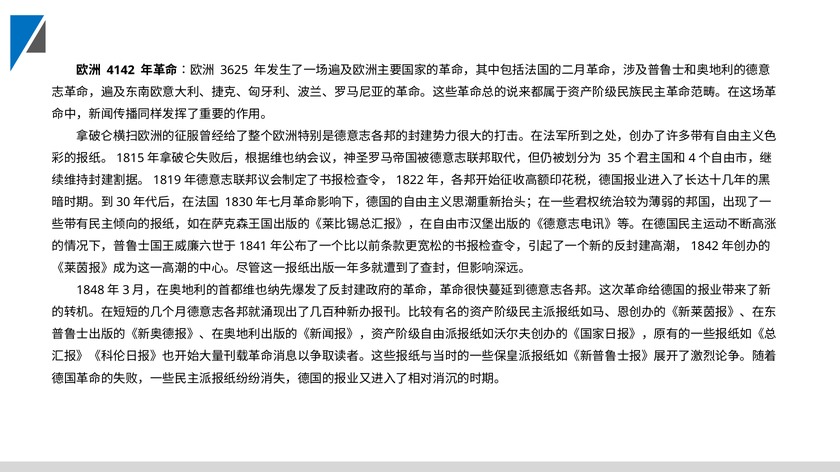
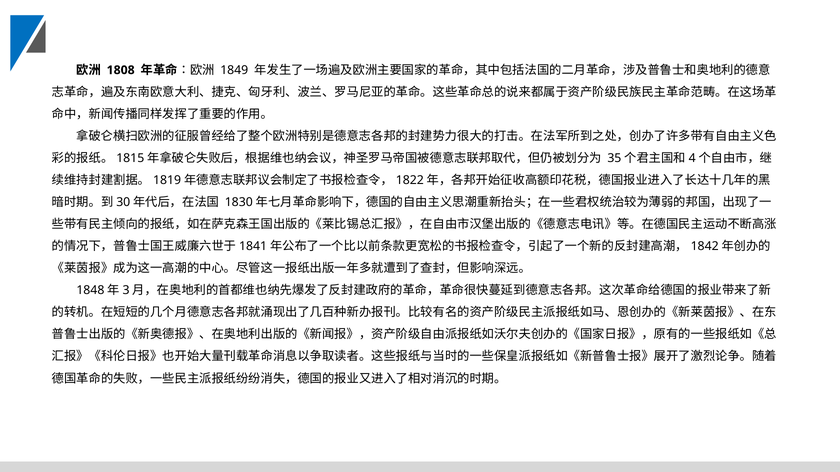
4142: 4142 -> 1808
3625: 3625 -> 1849
